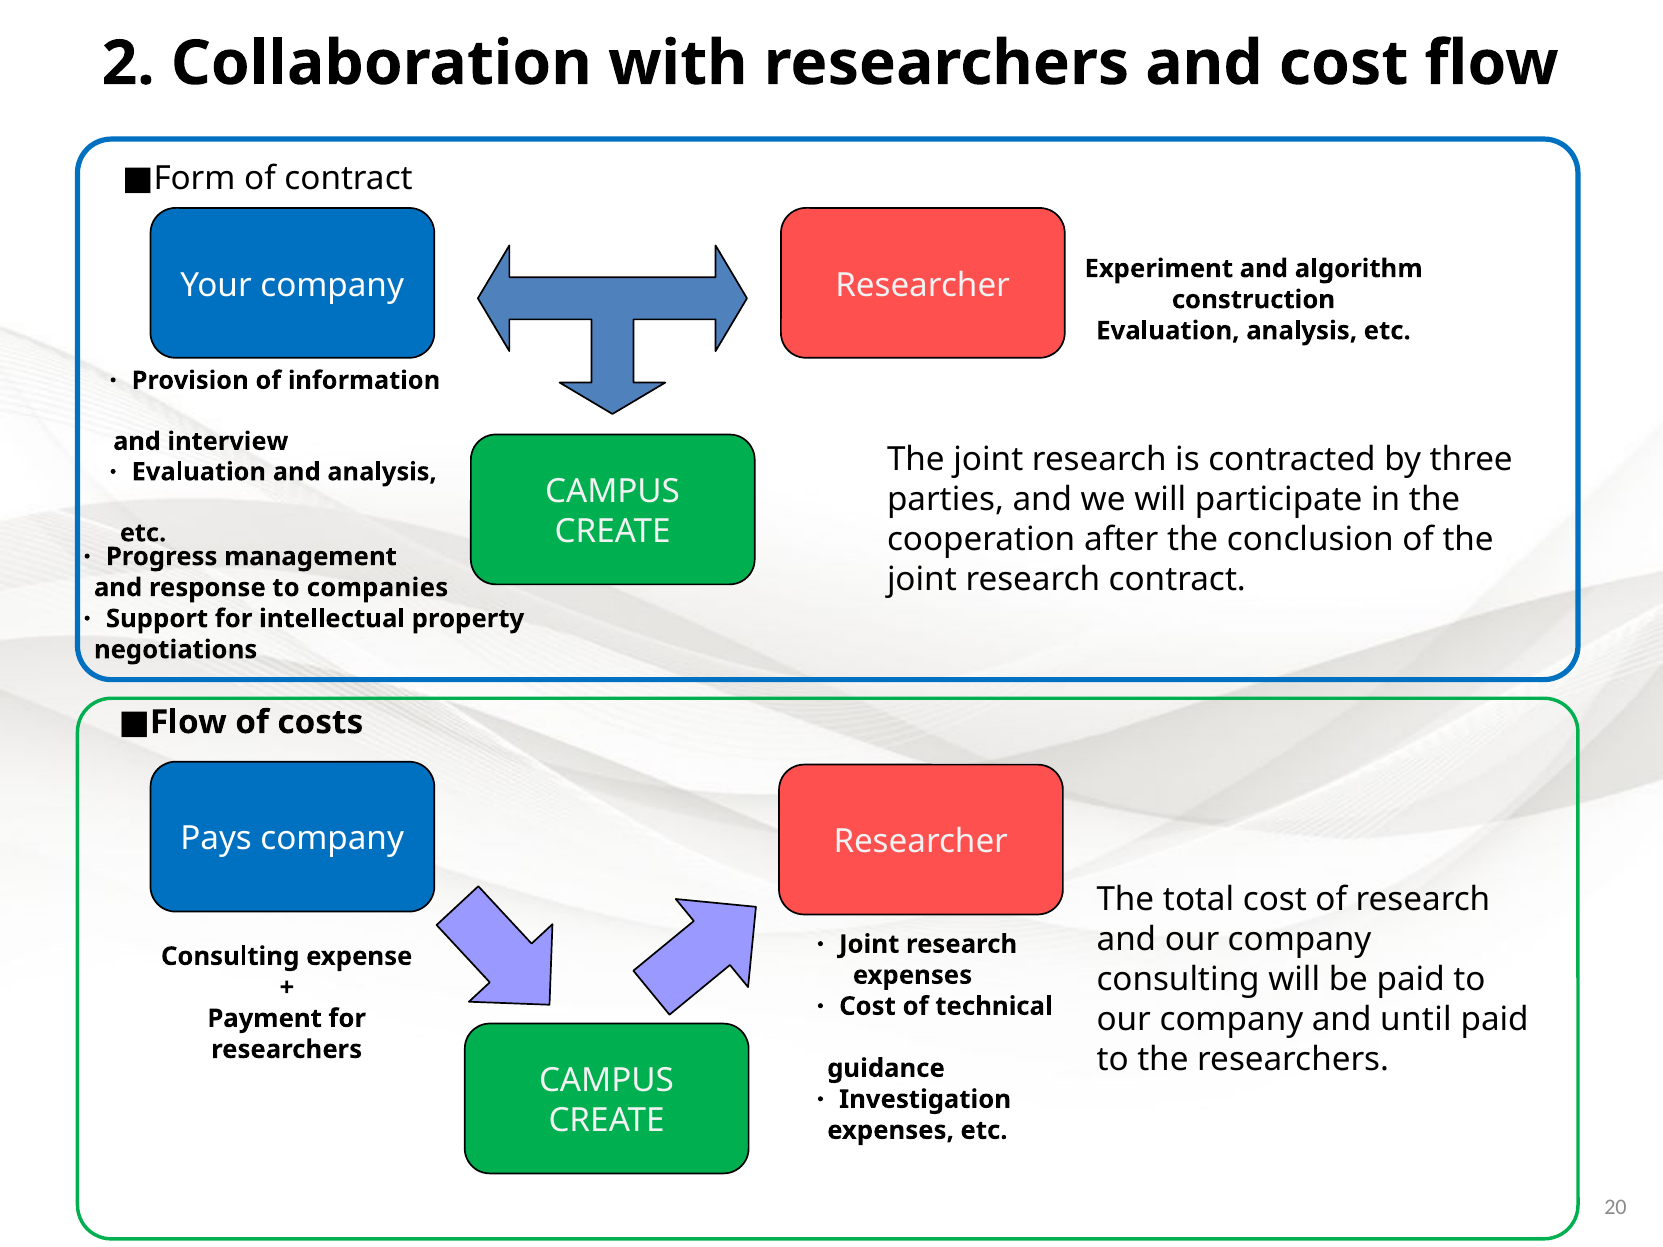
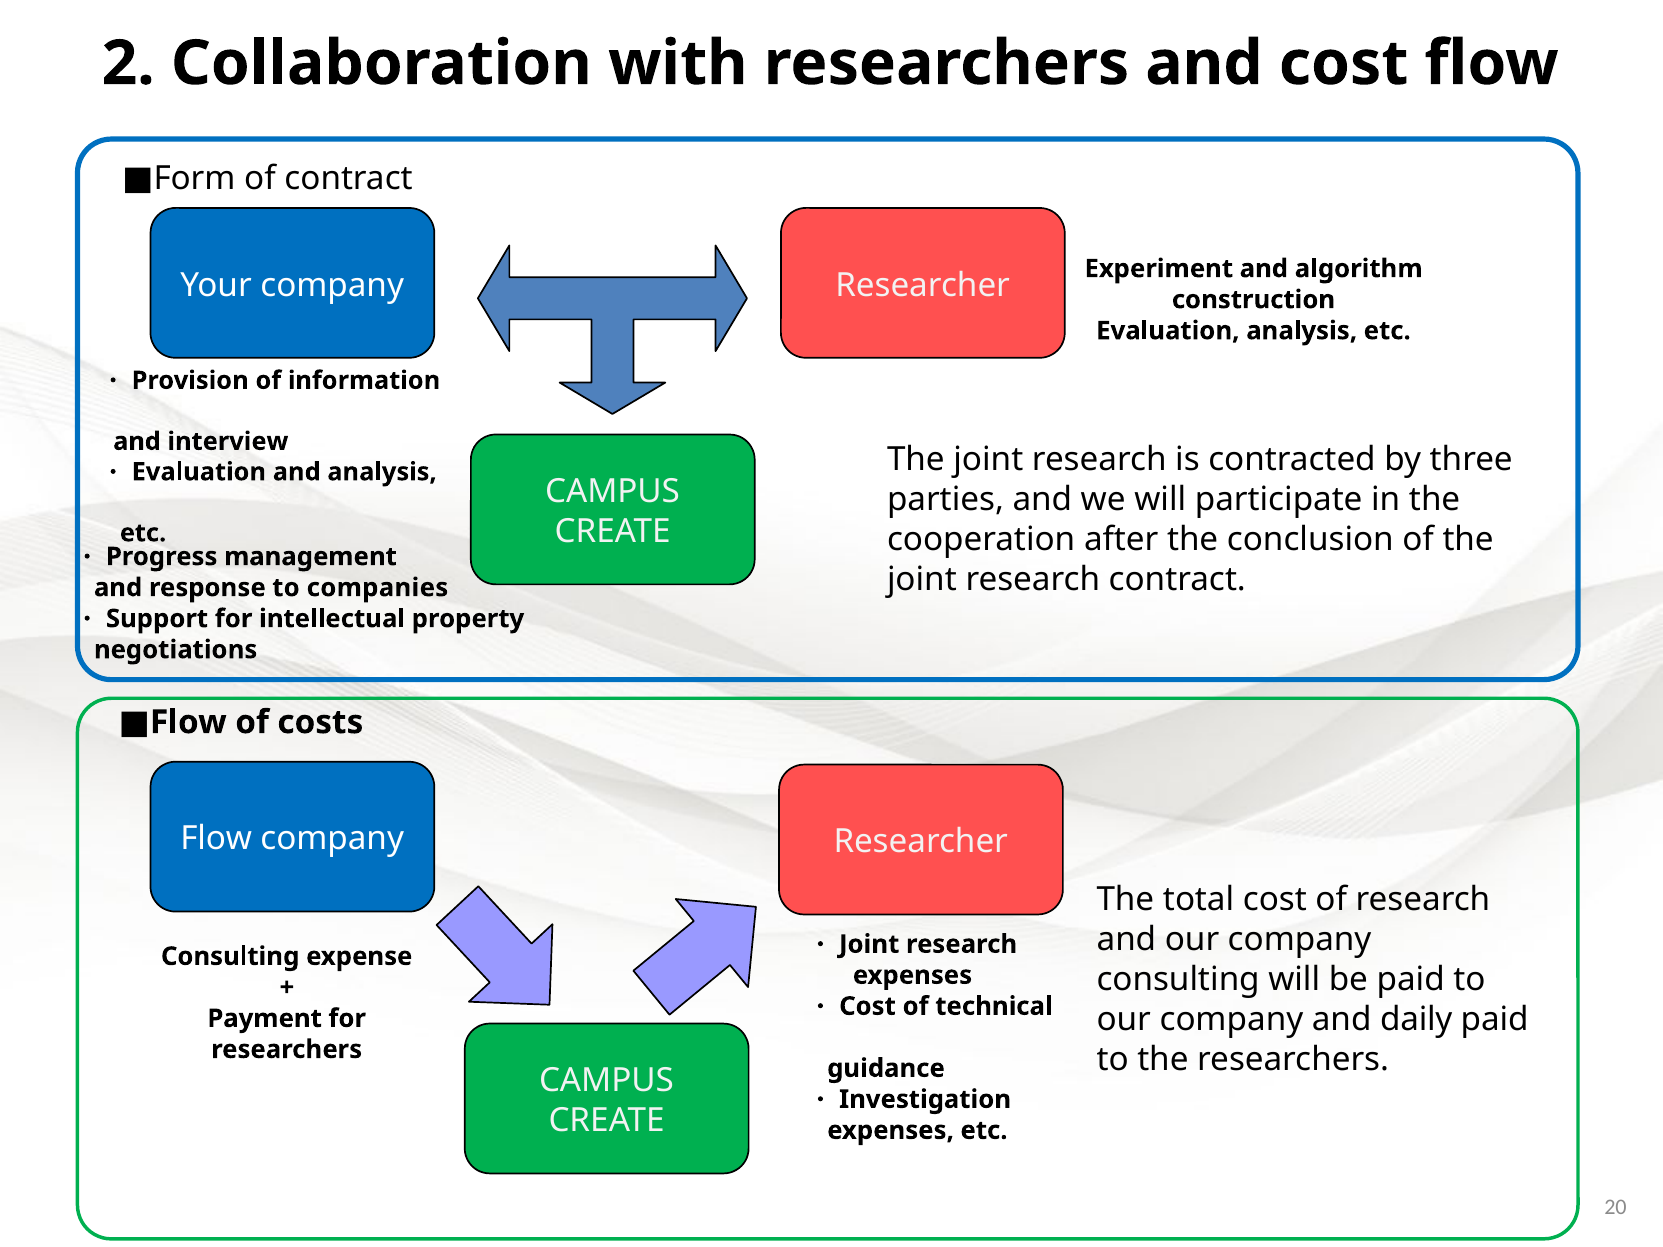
Pays at (216, 839): Pays -> Flow
until: until -> daily
